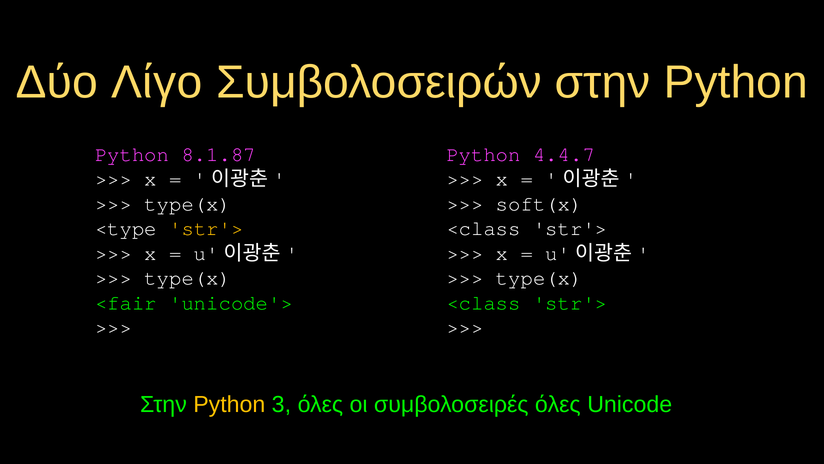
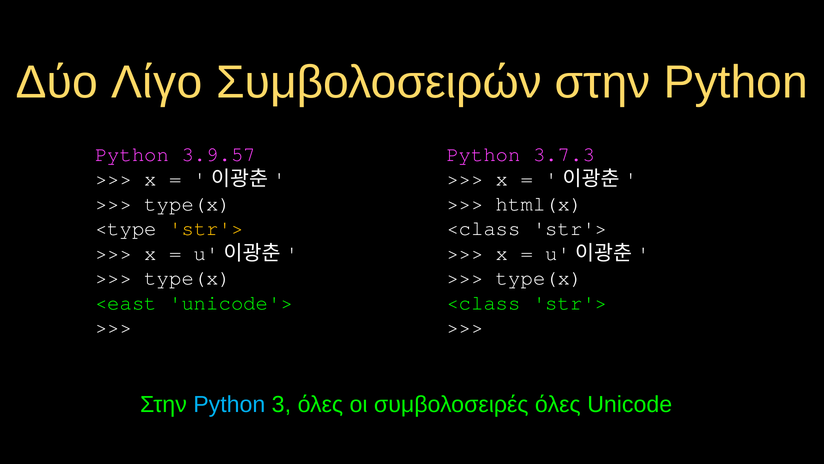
8.1.87: 8.1.87 -> 3.9.57
4.4.7: 4.4.7 -> 3.7.3
soft(x: soft(x -> html(x
<fair: <fair -> <east
Python at (229, 404) colour: yellow -> light blue
